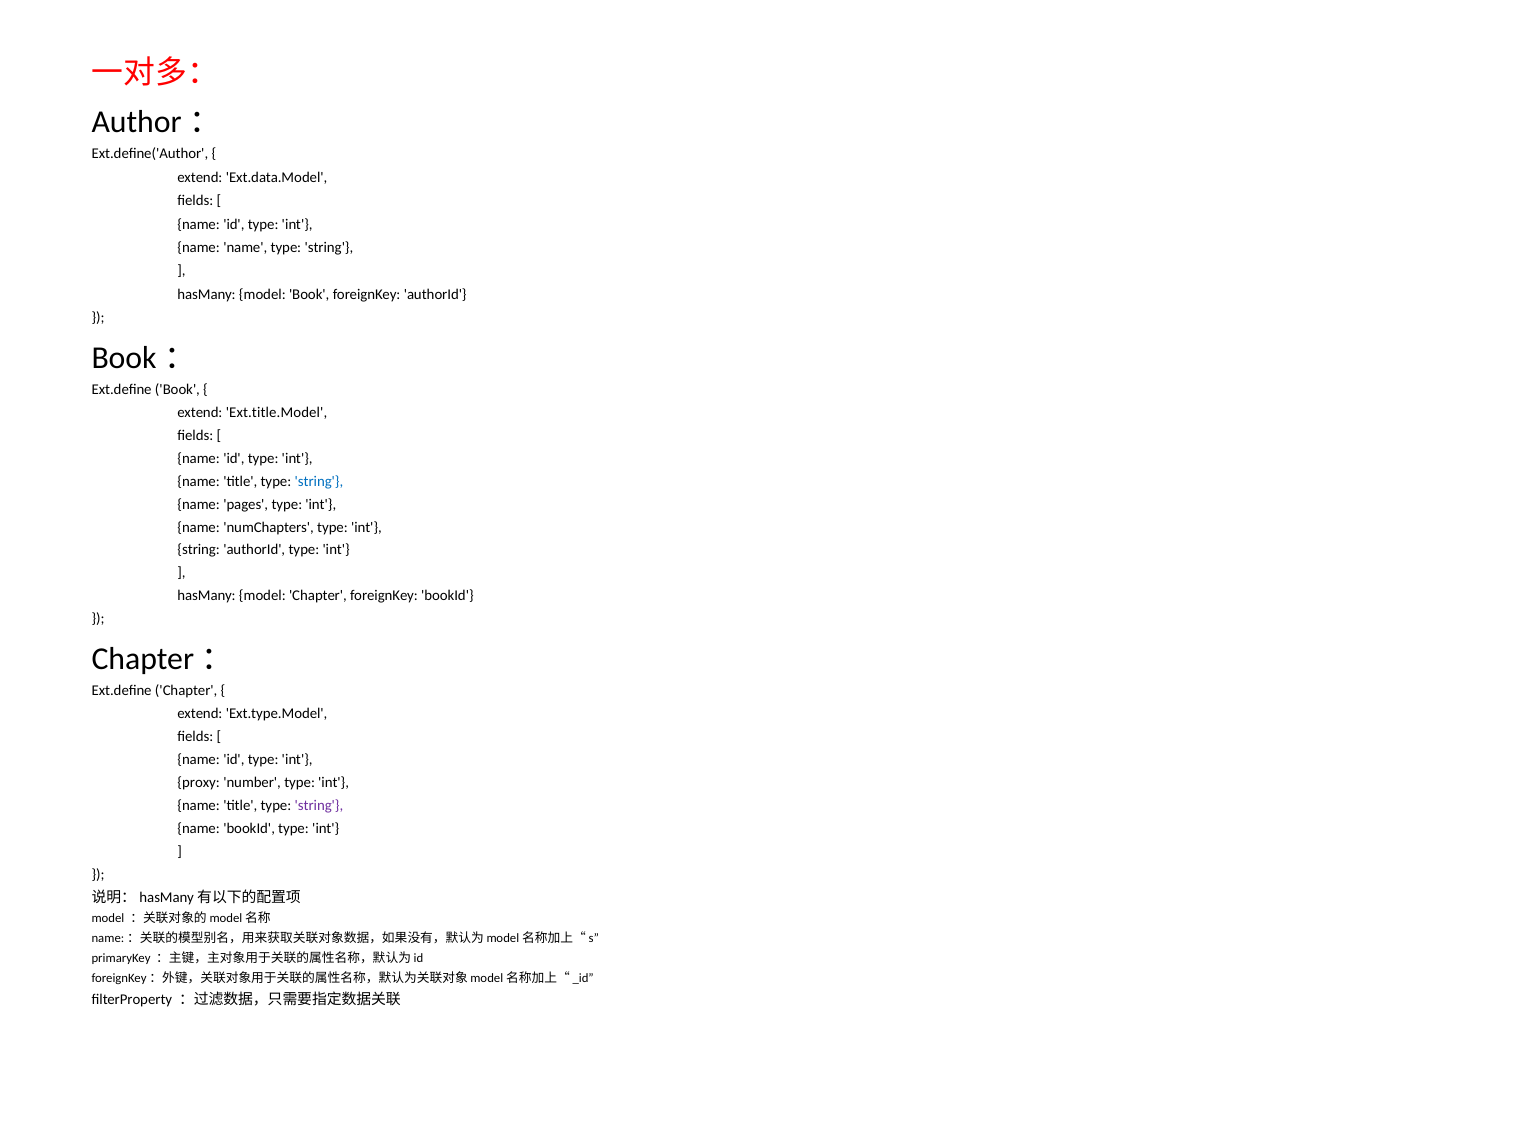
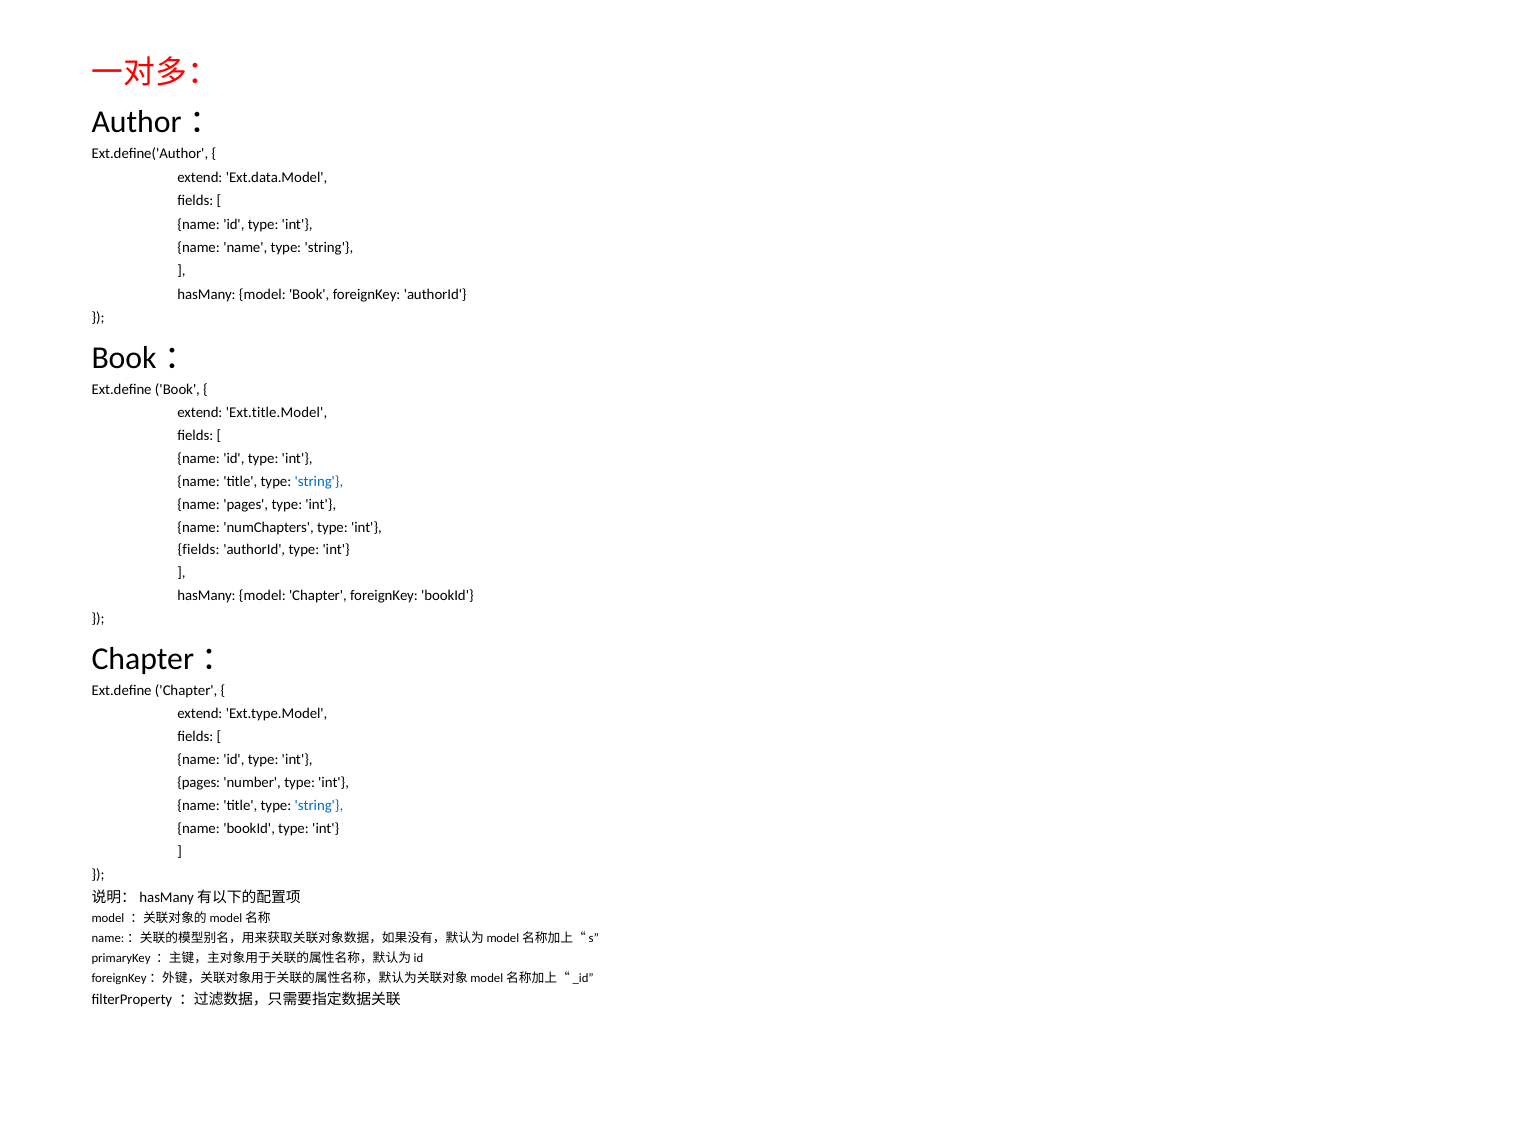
string at (199, 550): string -> fields
proxy at (199, 782): proxy -> pages
string at (319, 805) colour: purple -> blue
